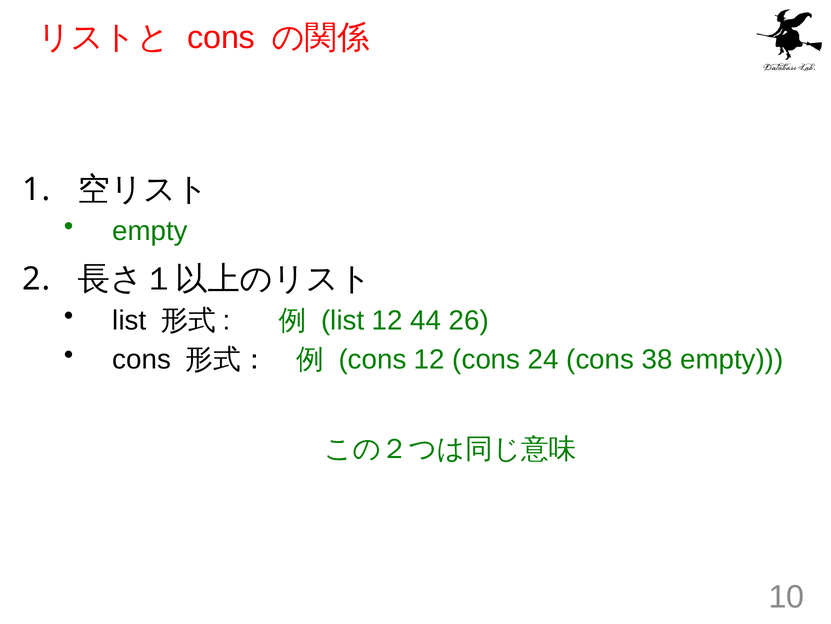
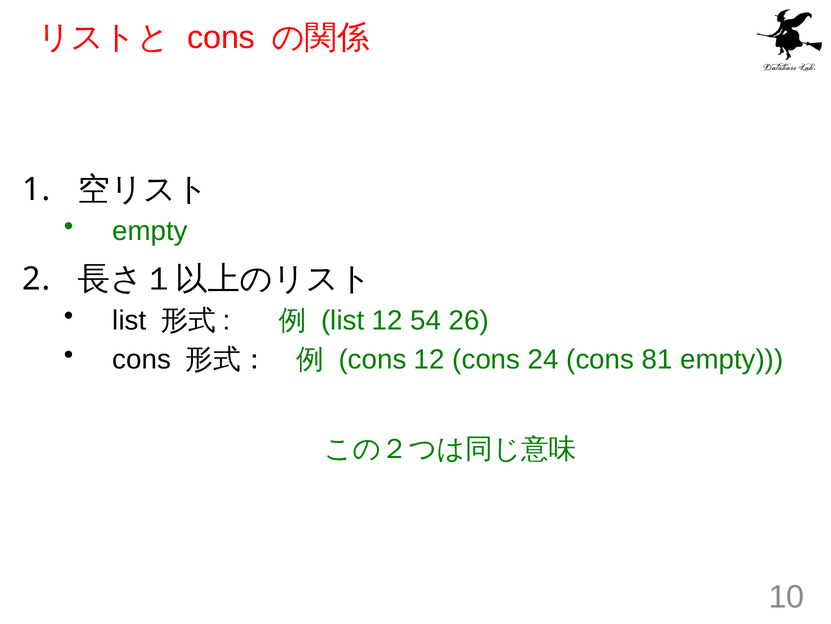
44: 44 -> 54
38: 38 -> 81
